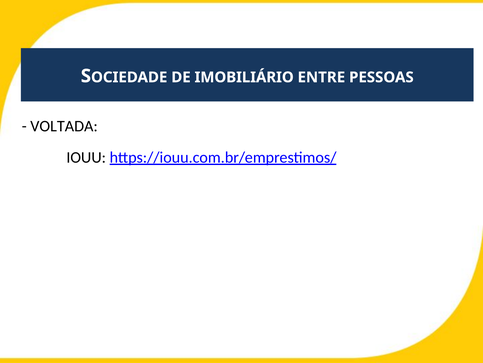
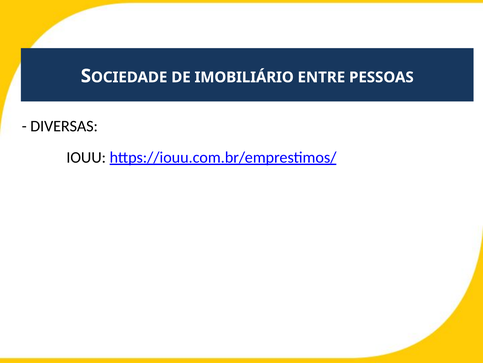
VOLTADA: VOLTADA -> DIVERSAS
